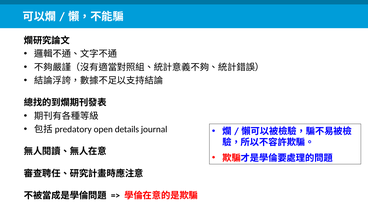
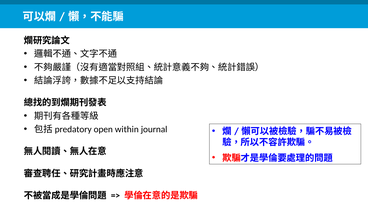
details: details -> within
